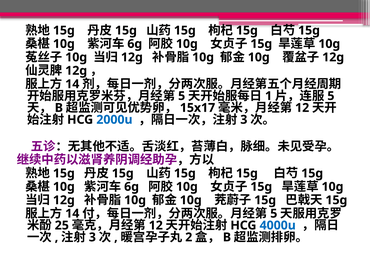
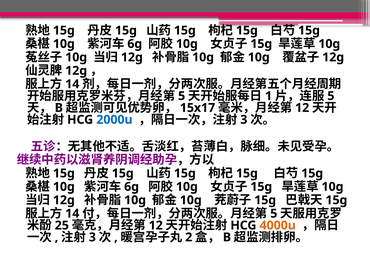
4000u colour: blue -> orange
